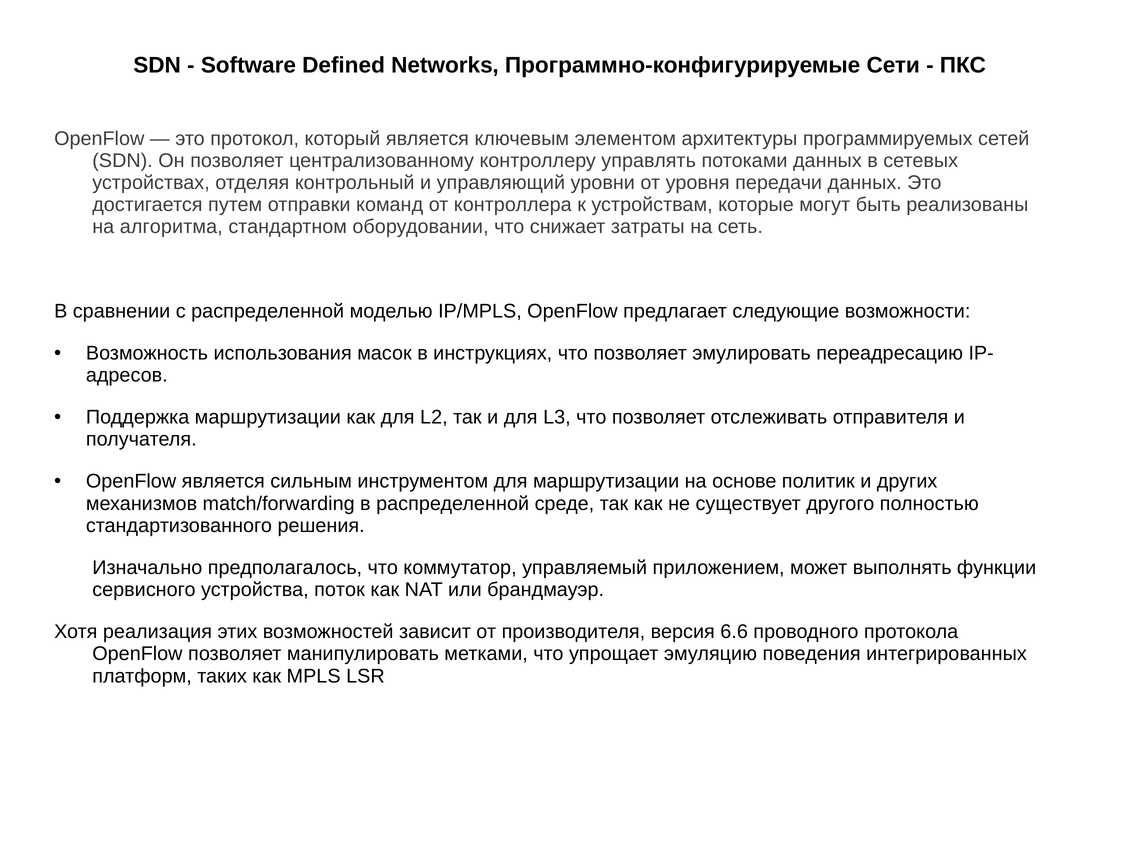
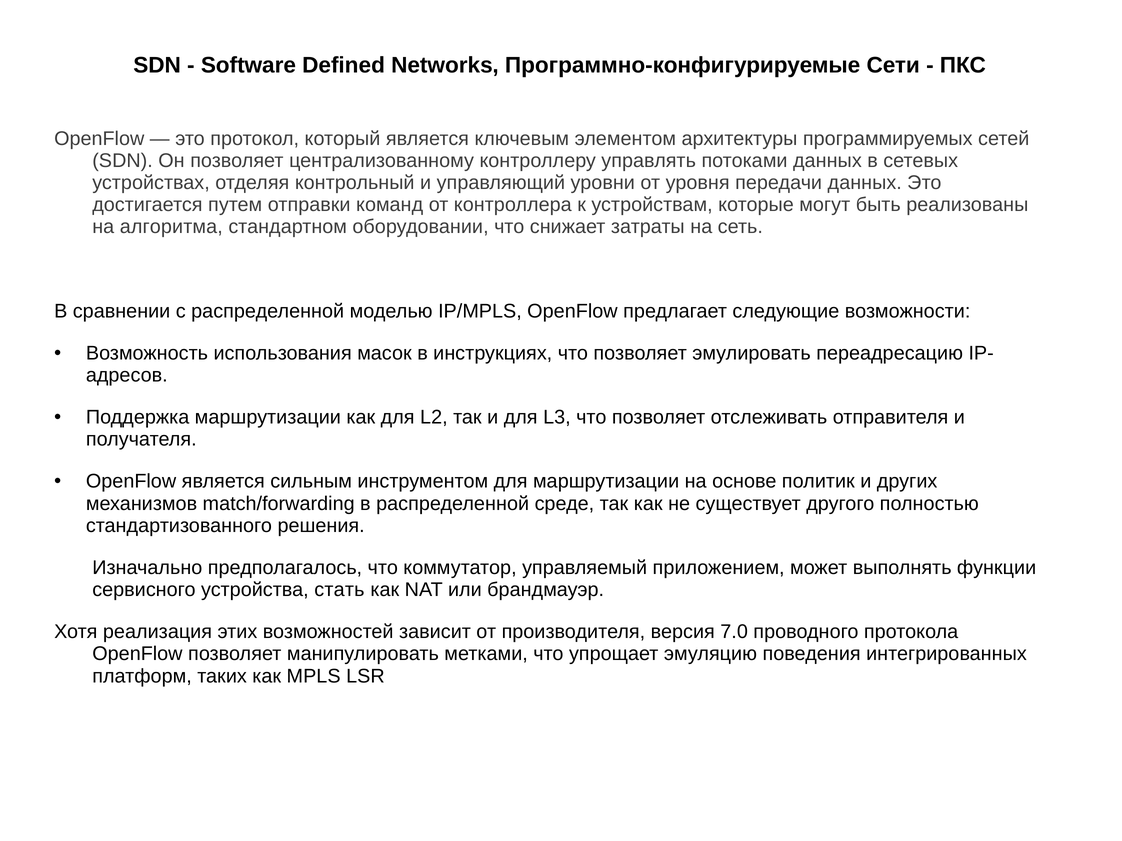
поток: поток -> стать
6.6: 6.6 -> 7.0
